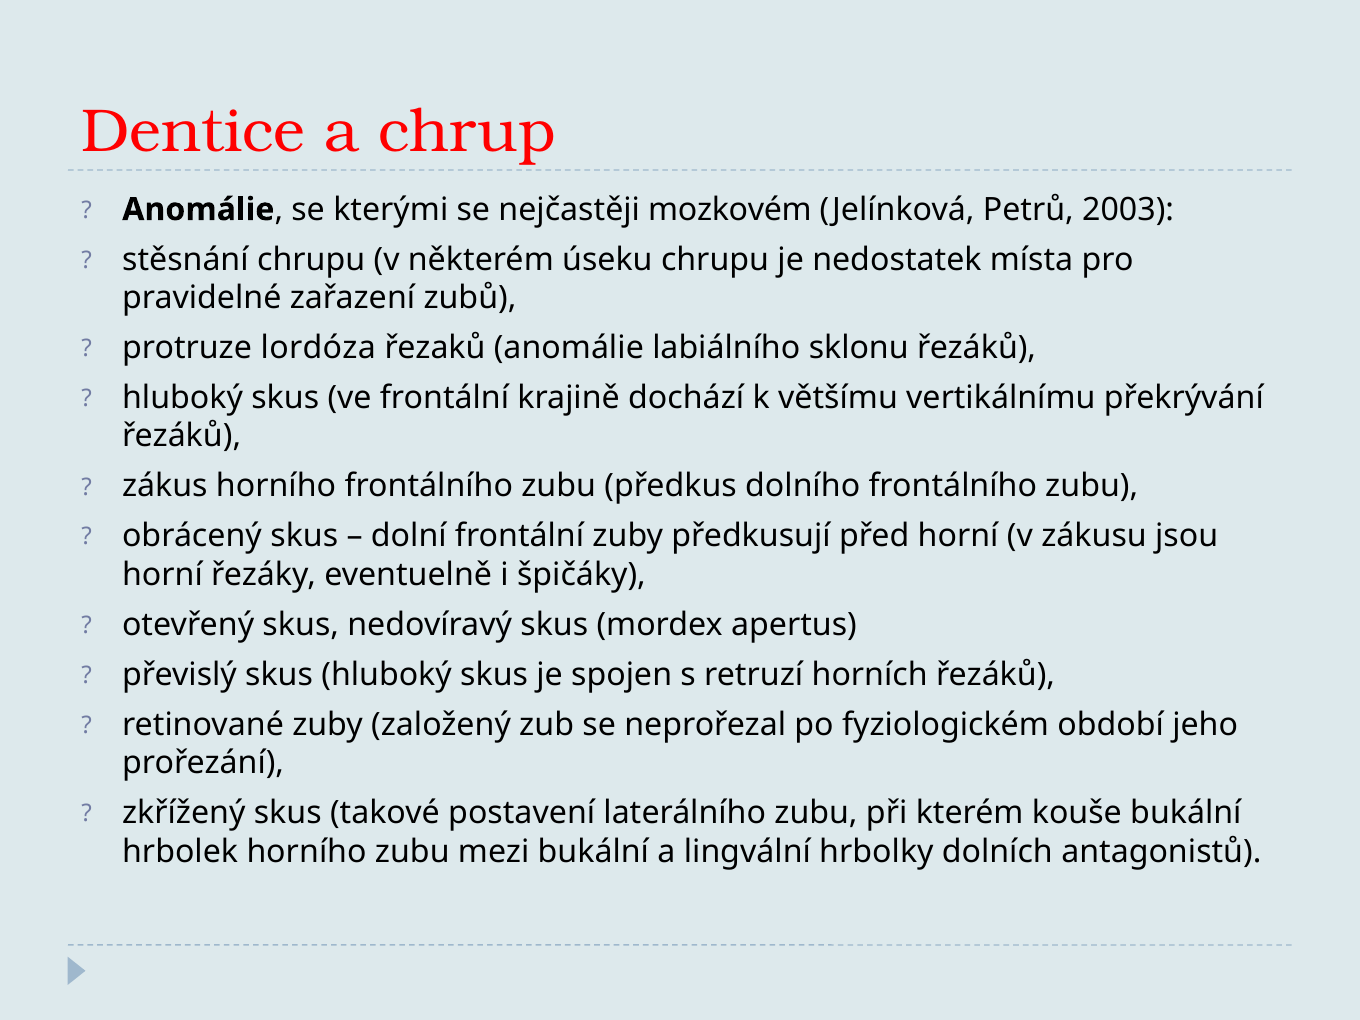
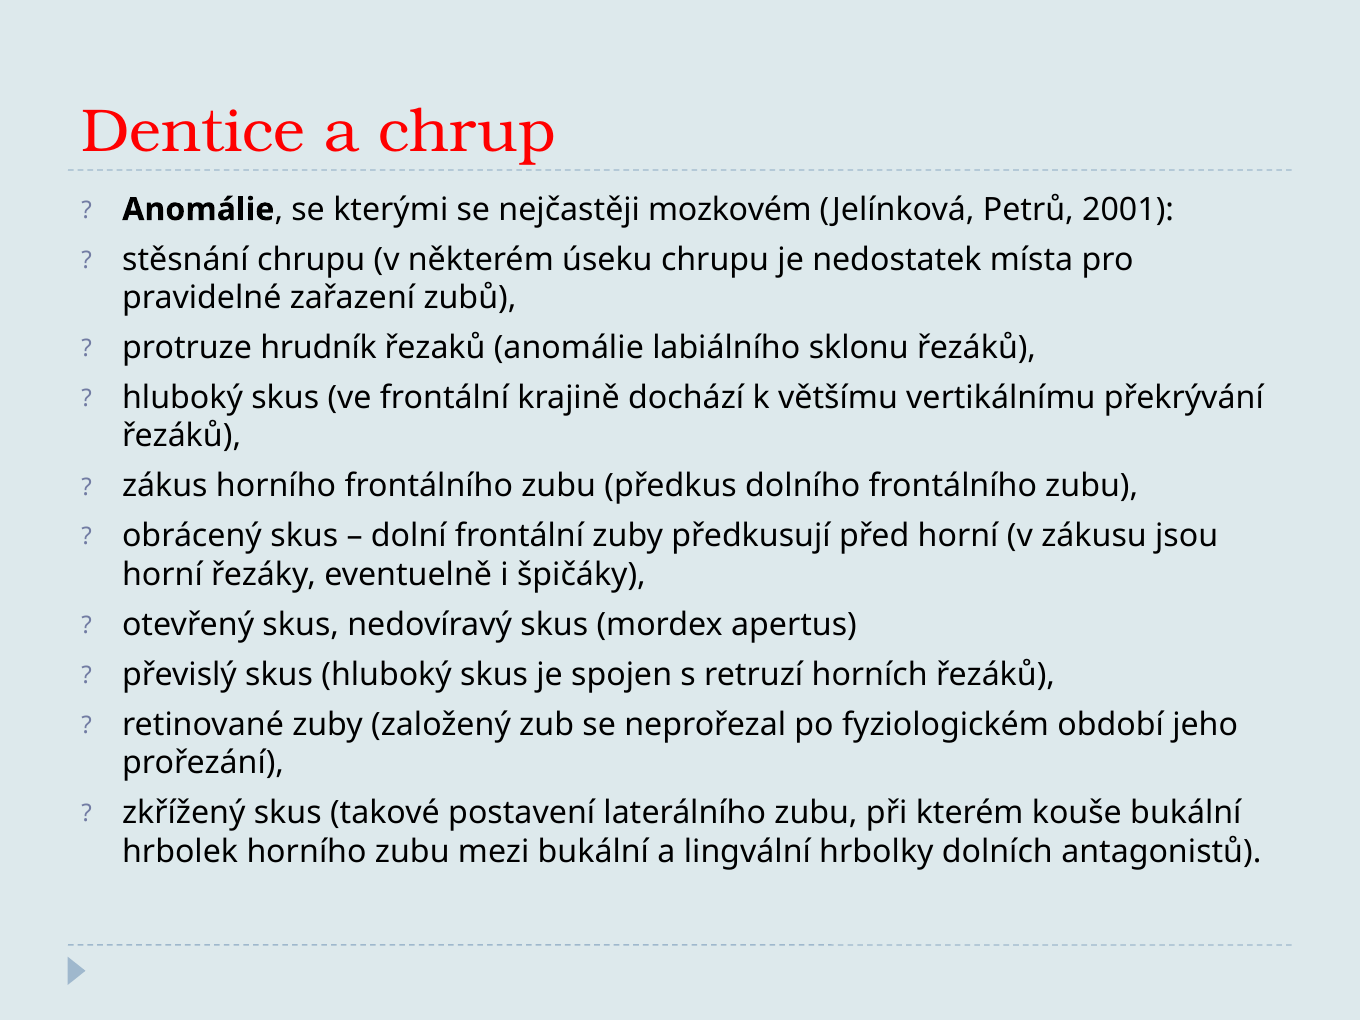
2003: 2003 -> 2001
lordóza: lordóza -> hrudník
